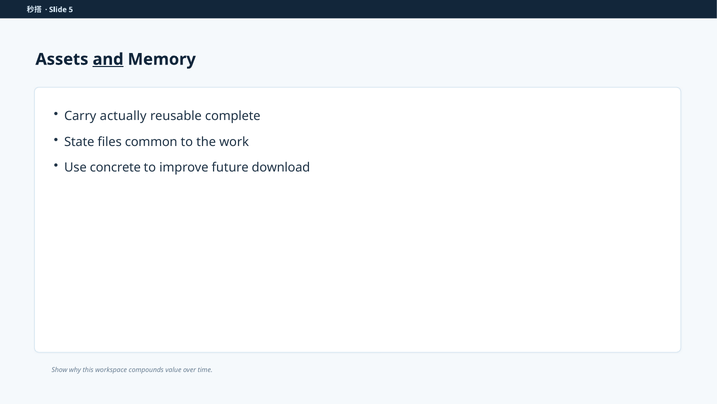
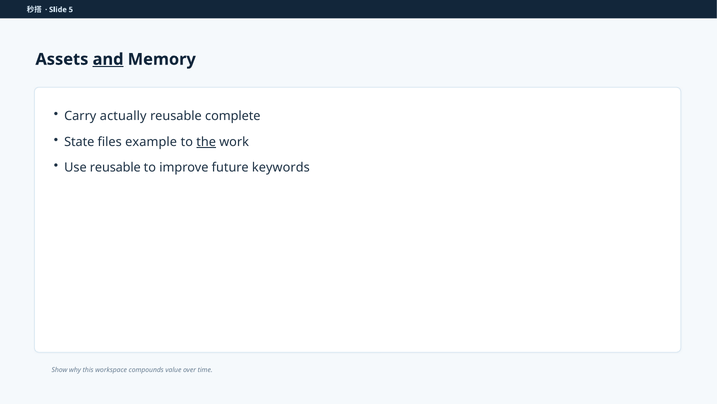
common: common -> example
the underline: none -> present
Use concrete: concrete -> reusable
download: download -> keywords
